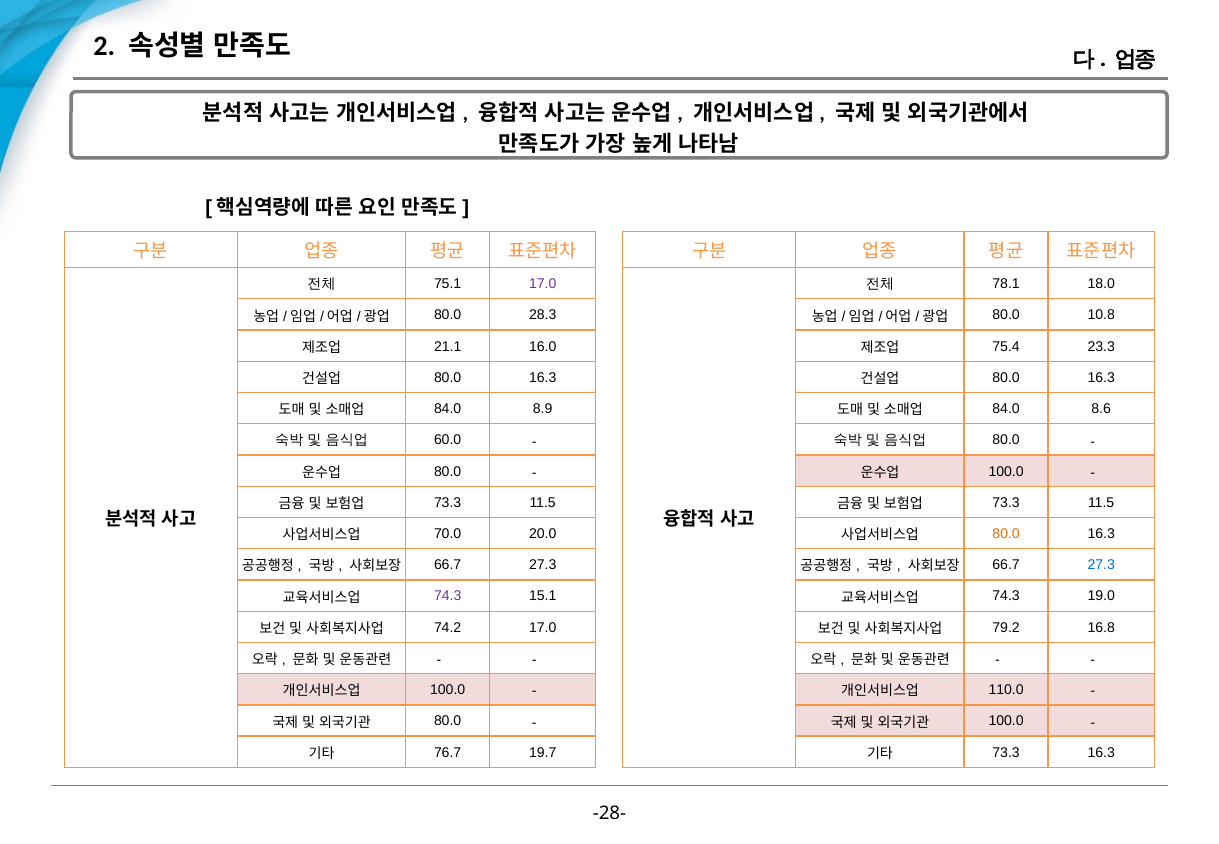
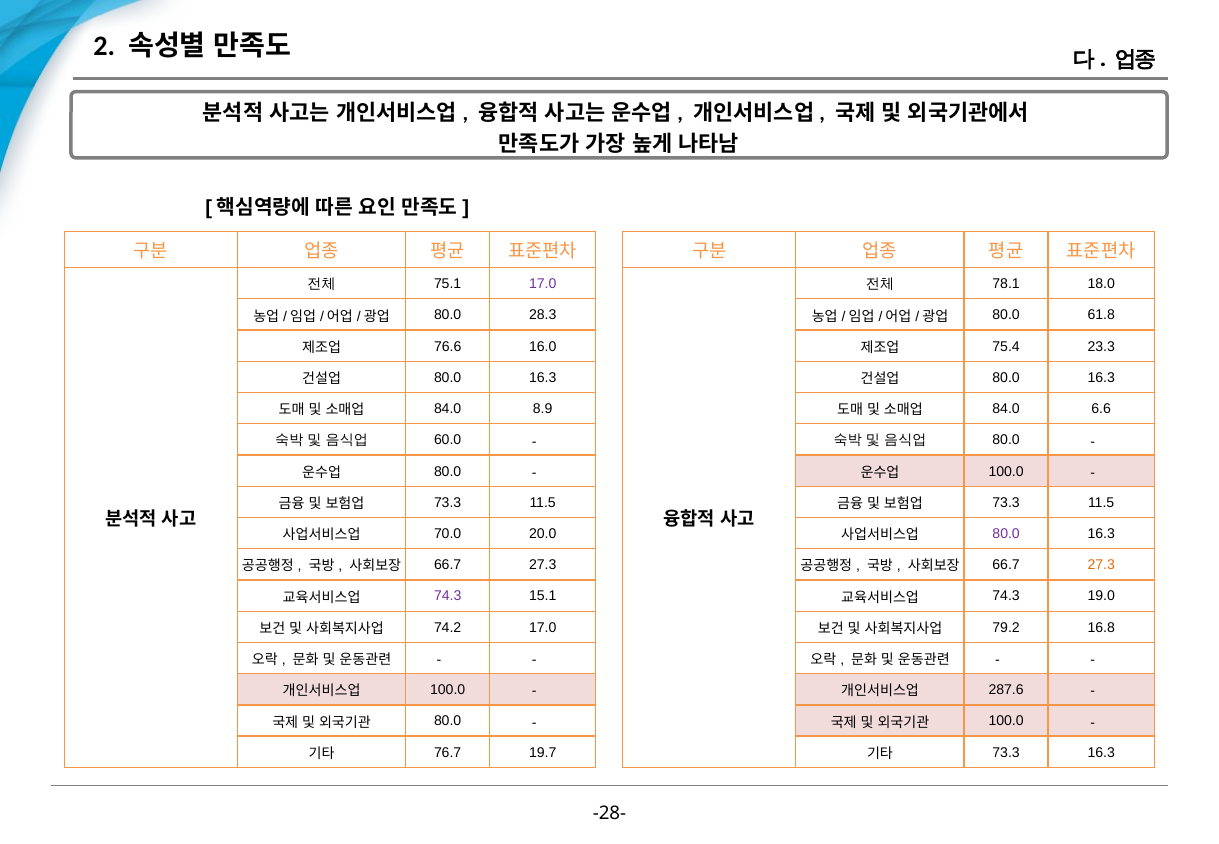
10.8: 10.8 -> 61.8
21.1: 21.1 -> 76.6
8.6: 8.6 -> 6.6
80.0 at (1006, 534) colour: orange -> purple
27.3 at (1101, 565) colour: blue -> orange
110.0: 110.0 -> 287.6
